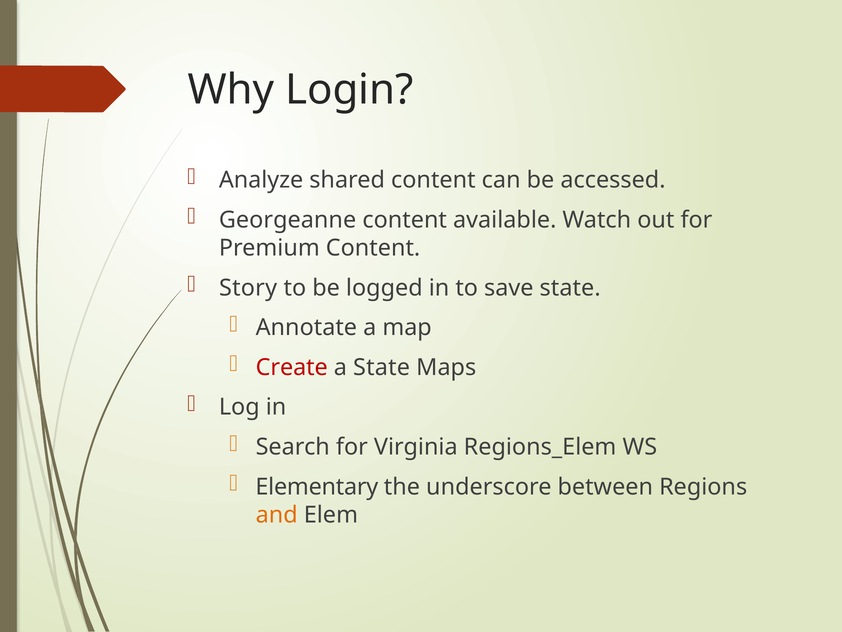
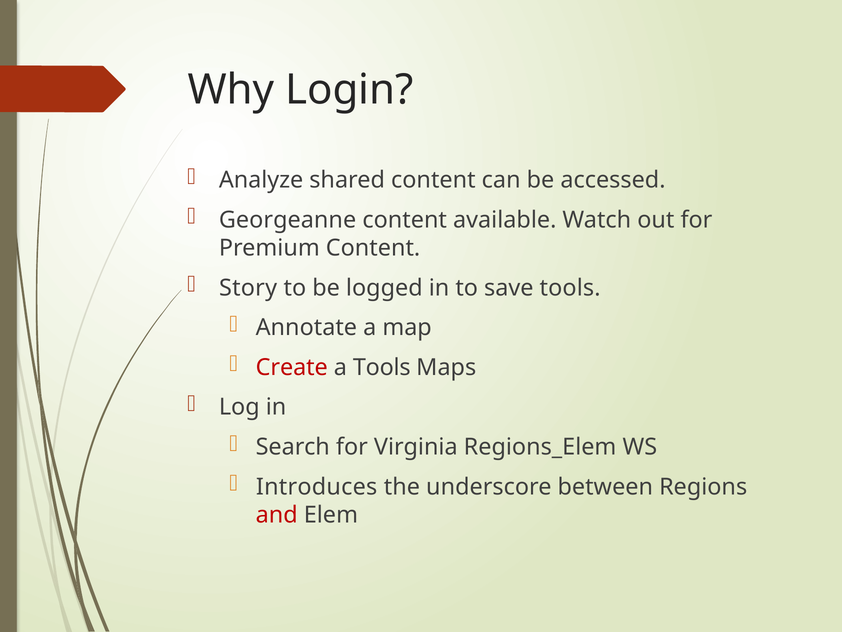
save state: state -> tools
a State: State -> Tools
Elementary: Elementary -> Introduces
and colour: orange -> red
